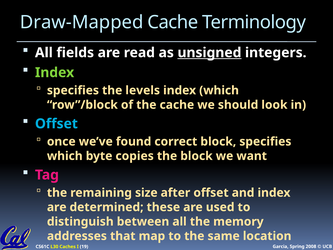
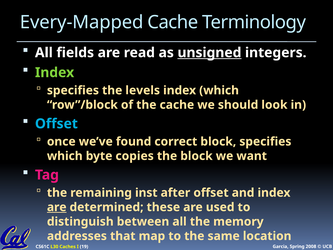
Draw-Mapped: Draw-Mapped -> Every-Mapped
size: size -> inst
are at (57, 207) underline: none -> present
